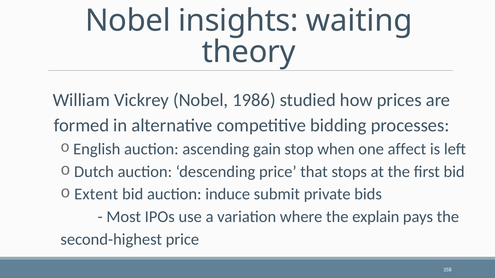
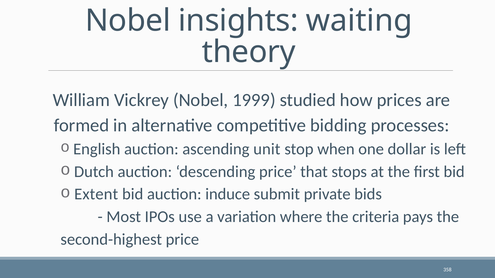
1986: 1986 -> 1999
gain: gain -> unit
affect: affect -> dollar
explain: explain -> criteria
